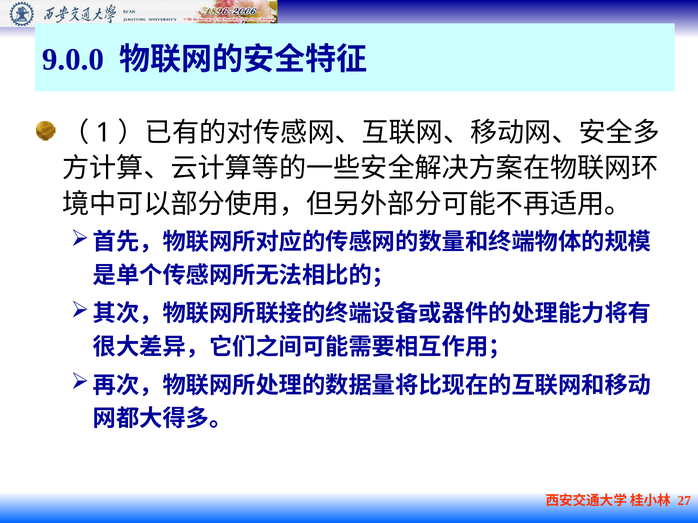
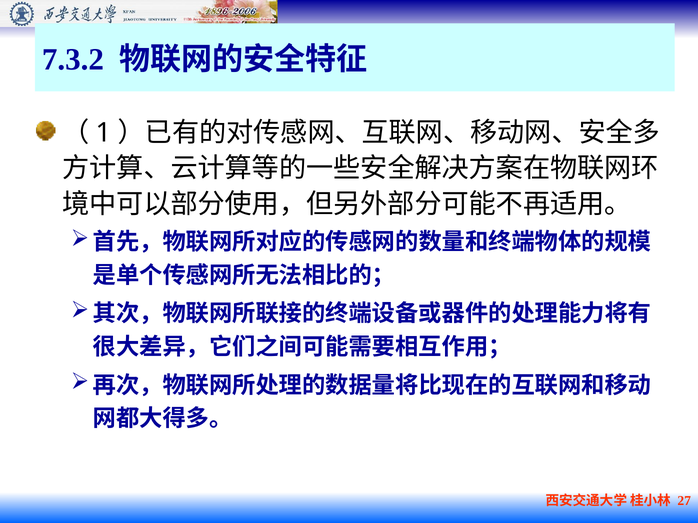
9.0.0: 9.0.0 -> 7.3.2
